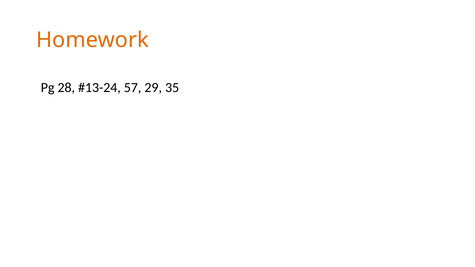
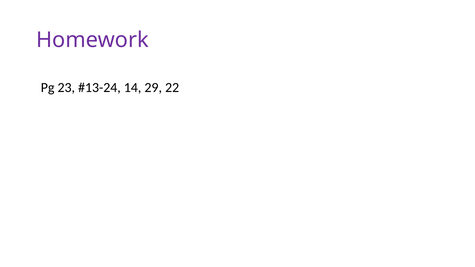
Homework colour: orange -> purple
28: 28 -> 23
57: 57 -> 14
35: 35 -> 22
